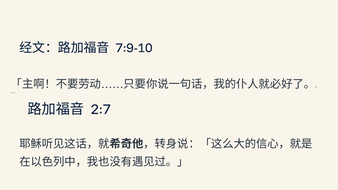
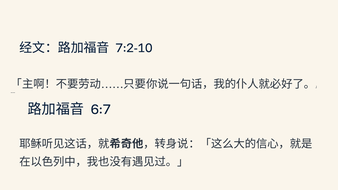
7:9-10: 7:9-10 -> 7:2-10
2:7: 2:7 -> 6:7
